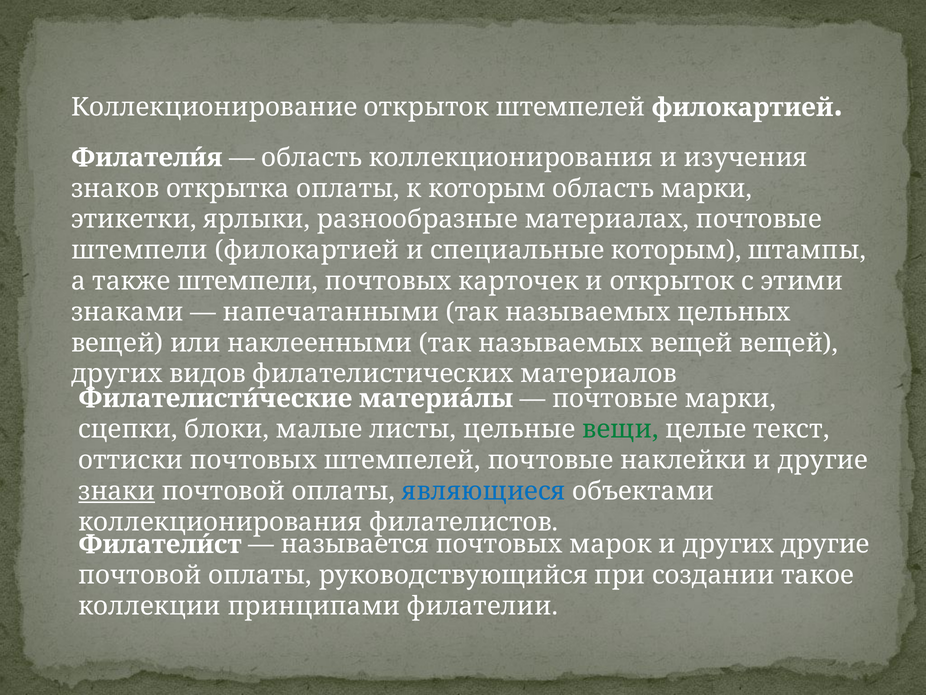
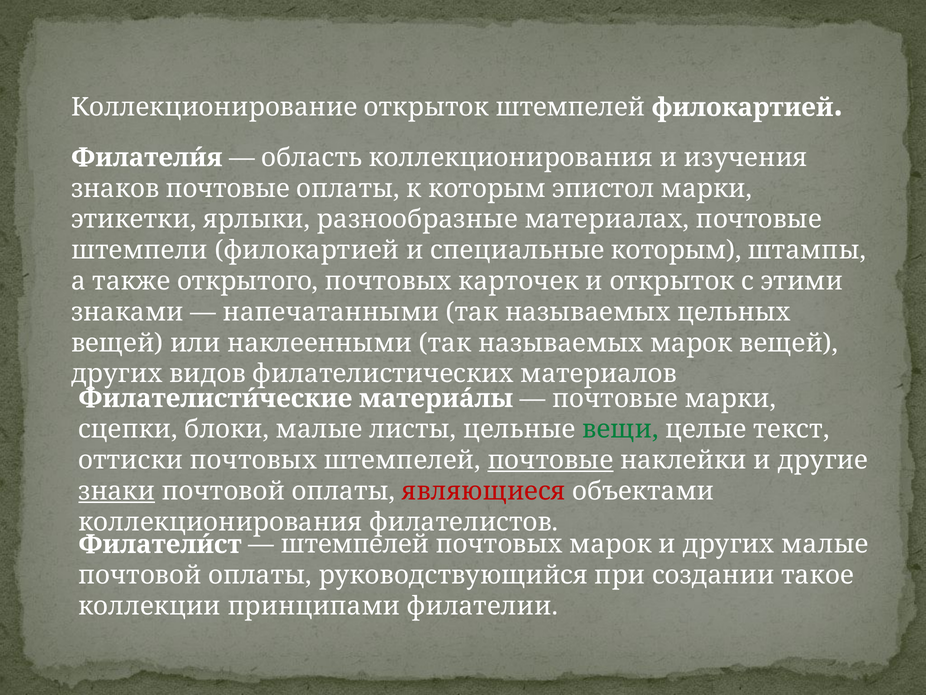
знаков открытка: открытка -> почтовые
которым область: область -> эпистол
также штемпели: штемпели -> открытого
называемых вещей: вещей -> марок
почтовые at (550, 460) underline: none -> present
являющиеся colour: blue -> red
называется at (355, 544): называется -> штемпелей
других другие: другие -> малые
